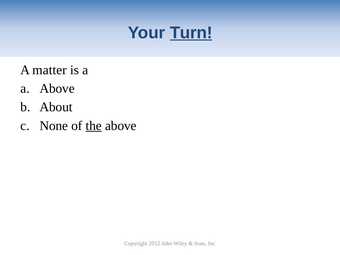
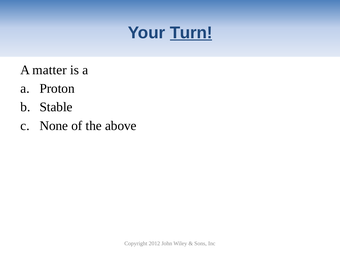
a Above: Above -> Proton
About: About -> Stable
the underline: present -> none
